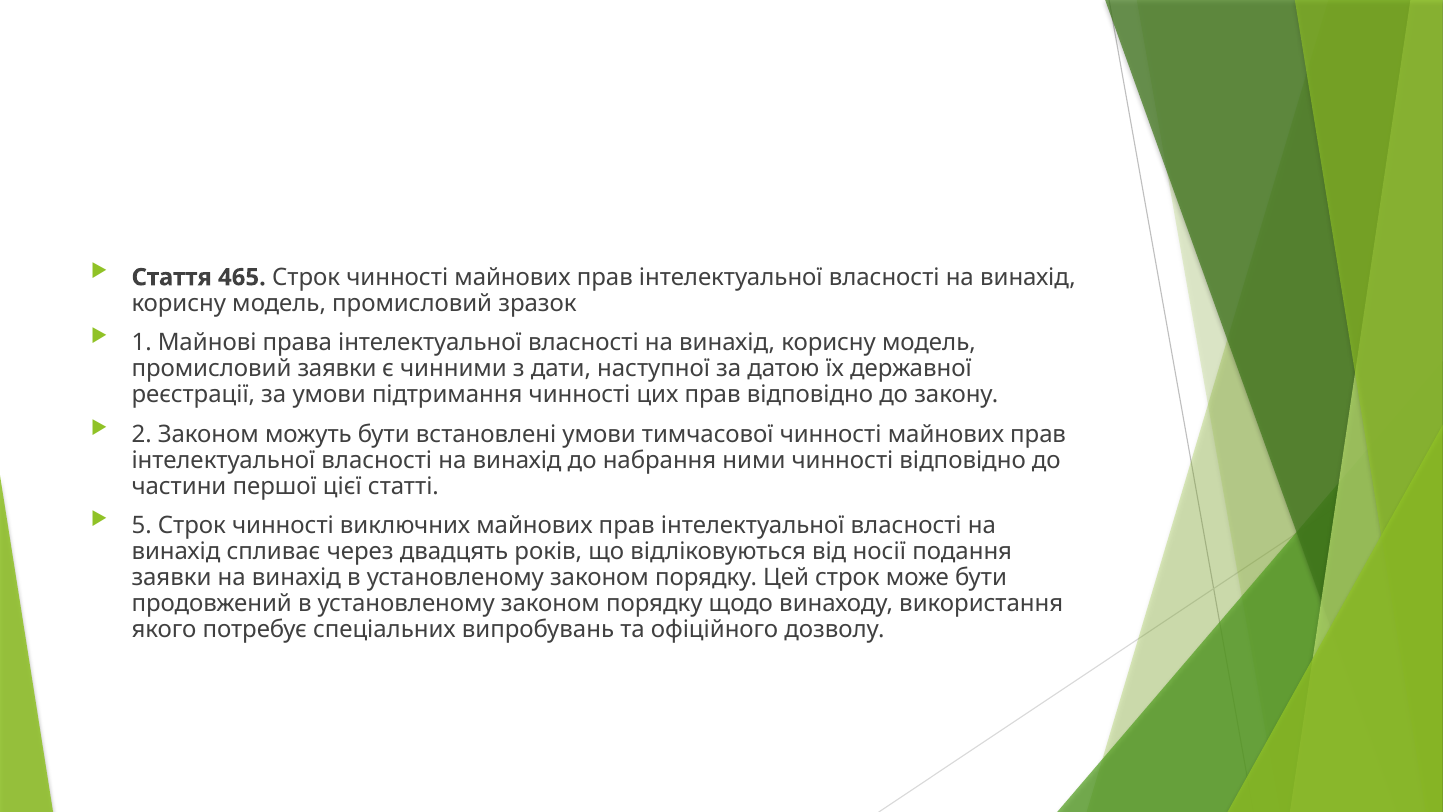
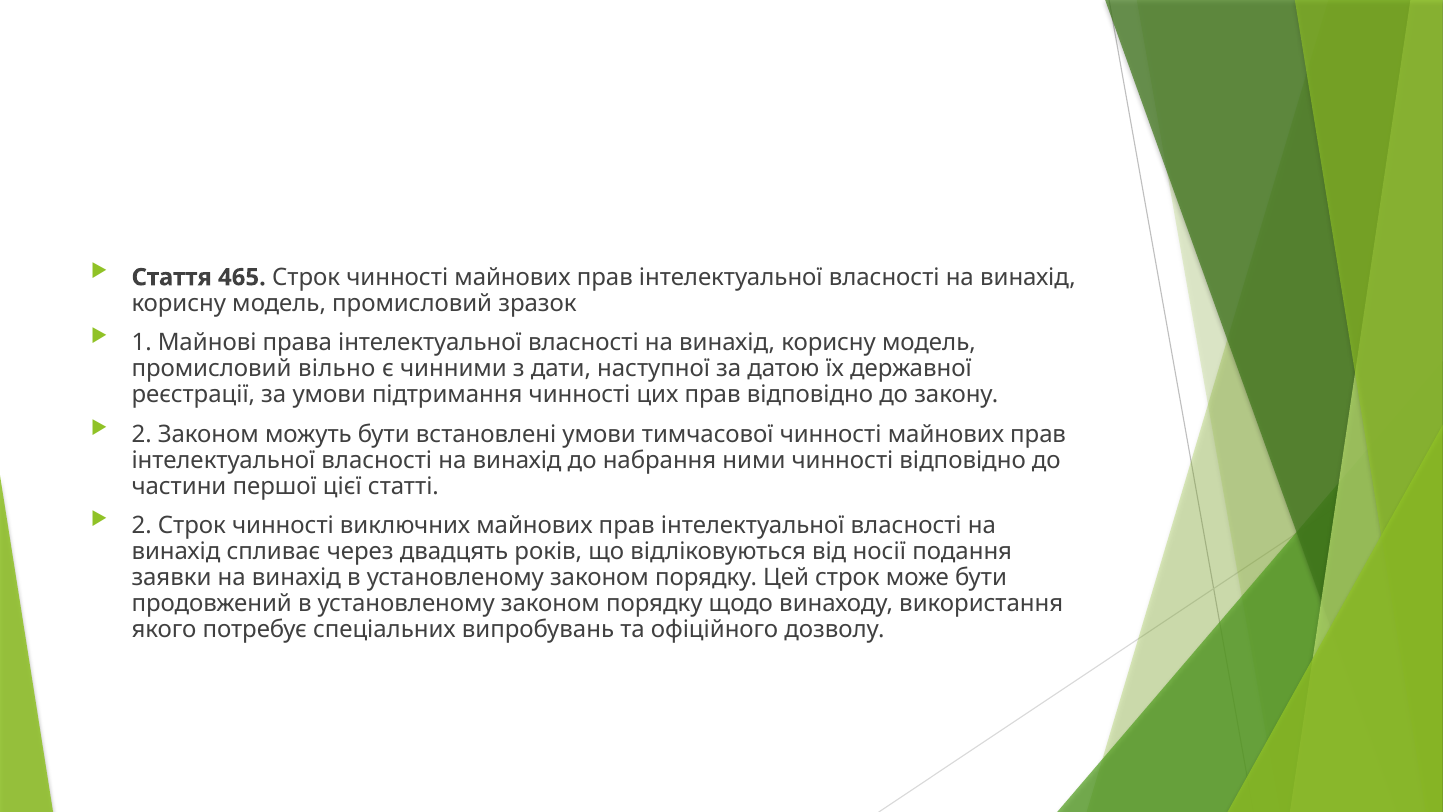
промисловий заявки: заявки -> вільно
5 at (142, 525): 5 -> 2
